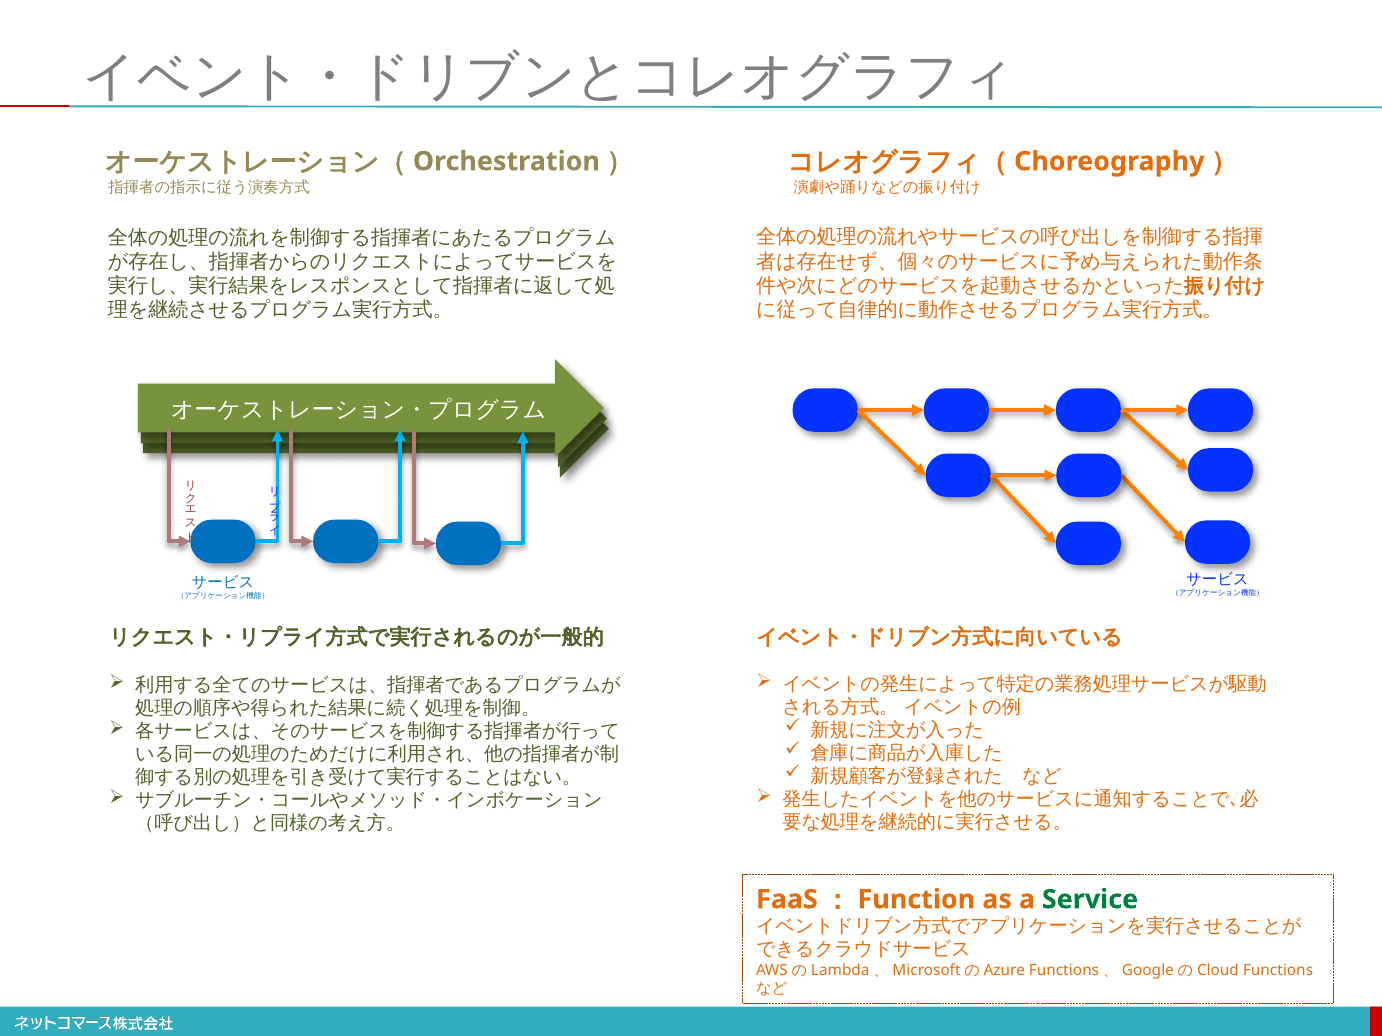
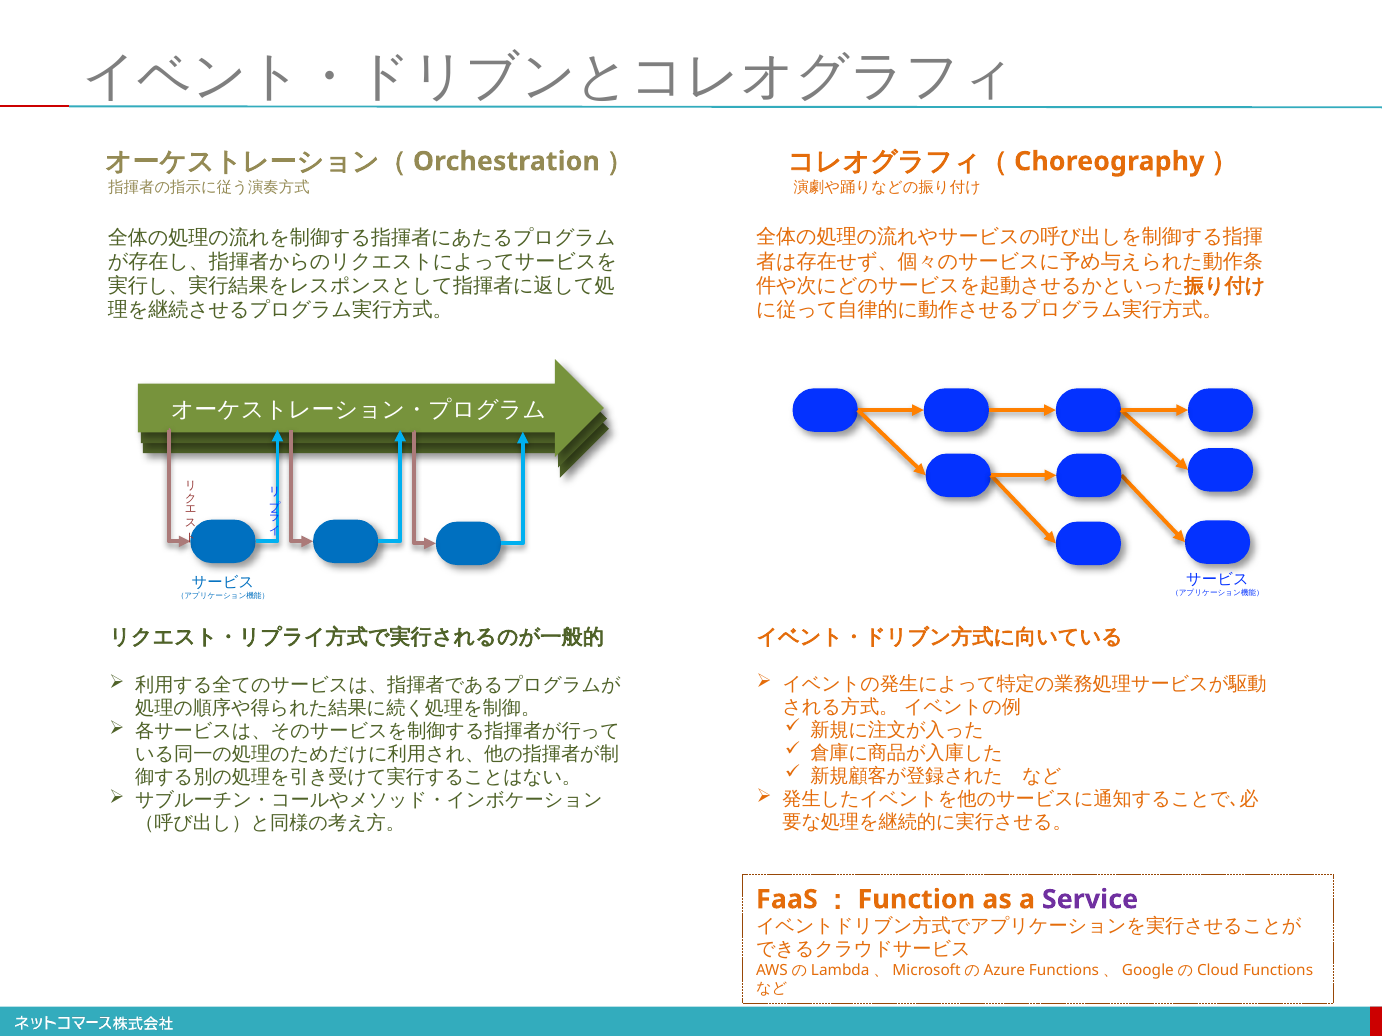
Service colour: green -> purple
